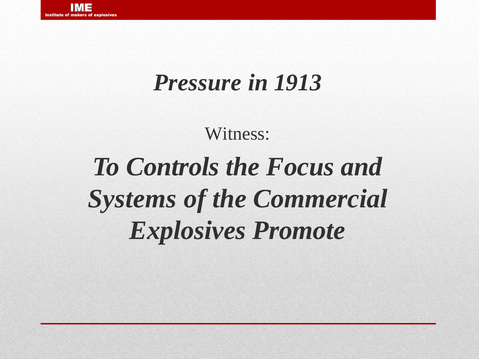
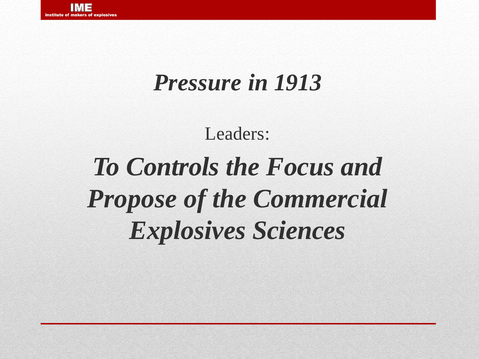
Witness: Witness -> Leaders
Systems: Systems -> Propose
Promote: Promote -> Sciences
